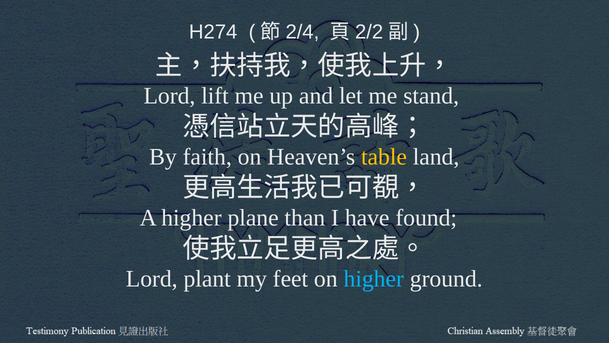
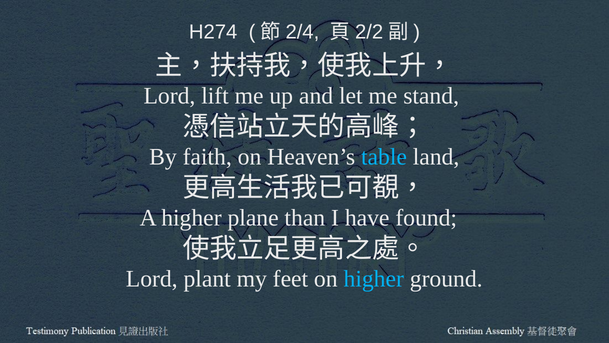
table colour: yellow -> light blue
